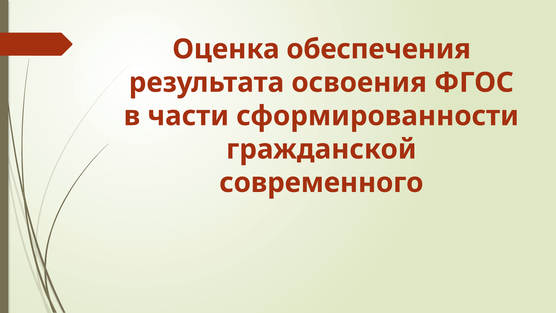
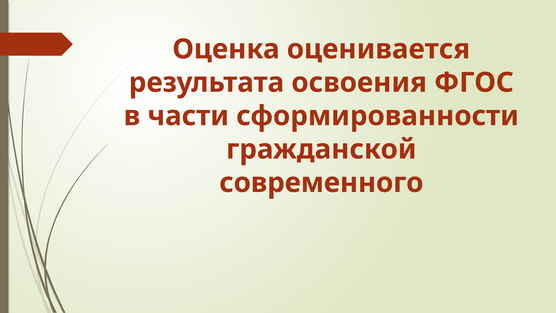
обеспечения: обеспечения -> оценивается
